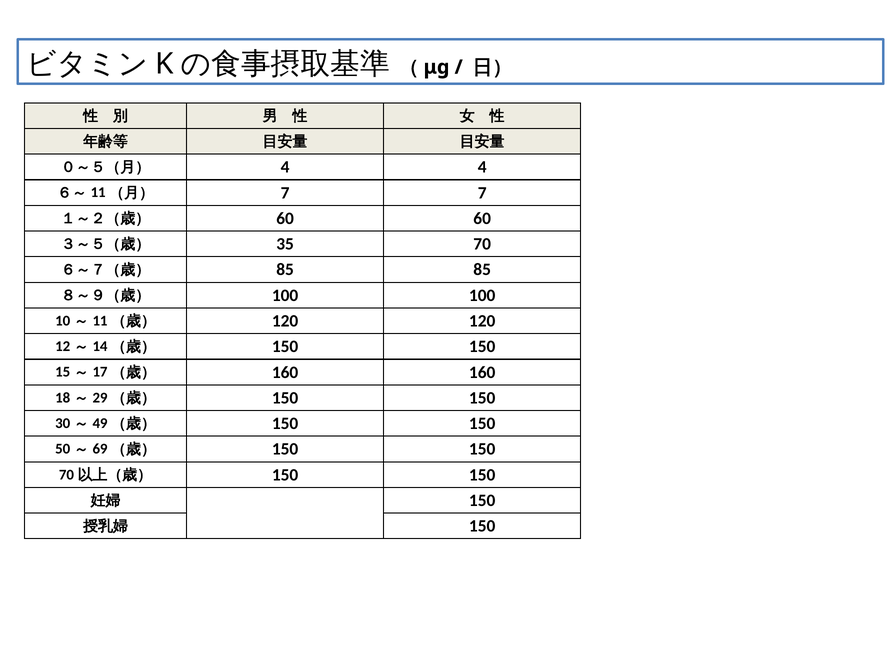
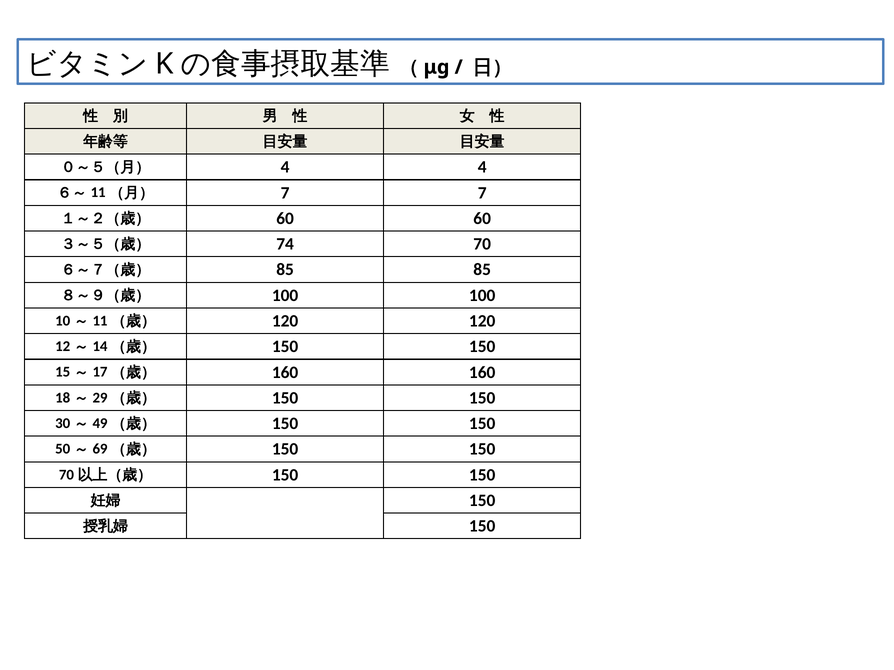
35: 35 -> 74
